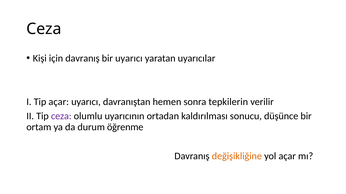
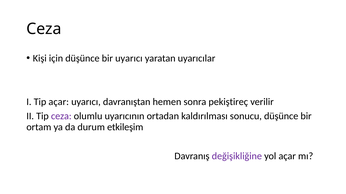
için davranış: davranış -> düşünce
tepkilerin: tepkilerin -> pekiştireç
öğrenme: öğrenme -> etkileşim
değişikliğine colour: orange -> purple
